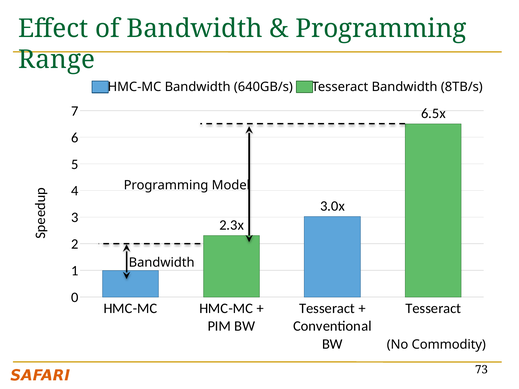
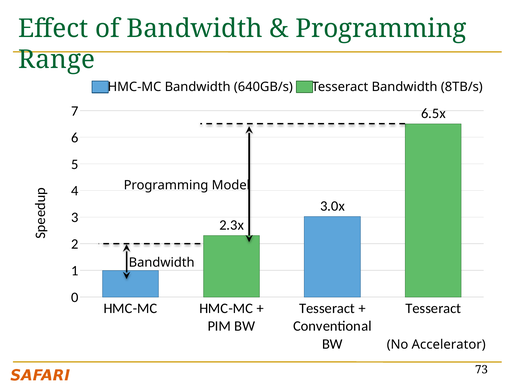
Commodity: Commodity -> Accelerator
